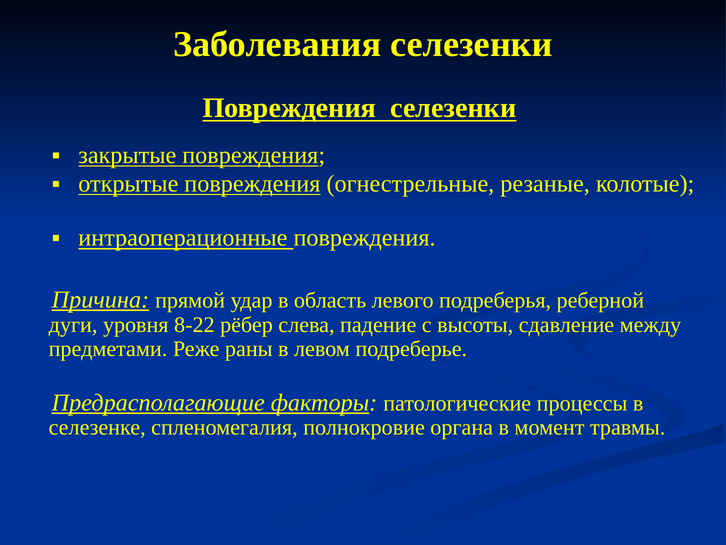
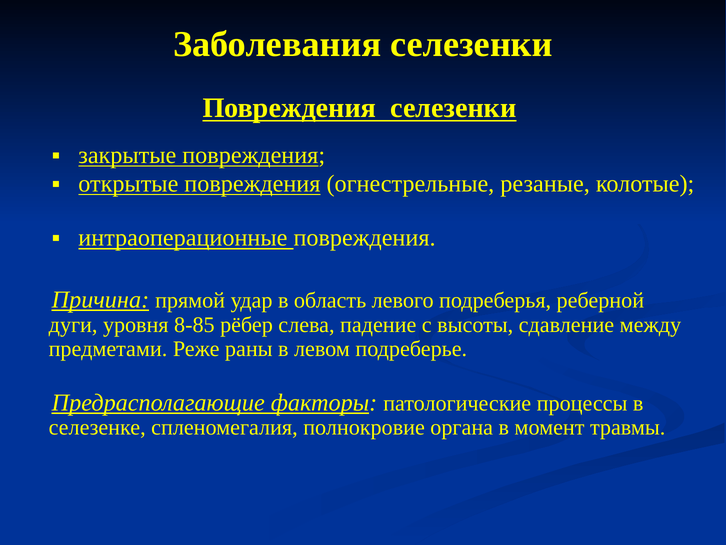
8-22: 8-22 -> 8-85
